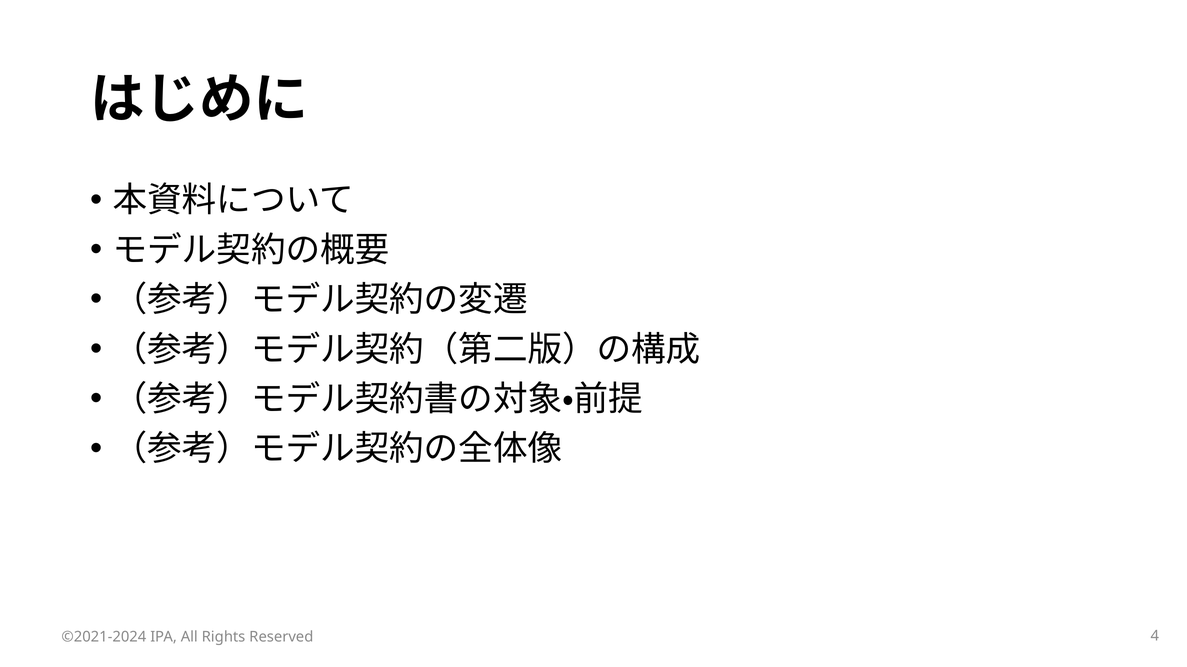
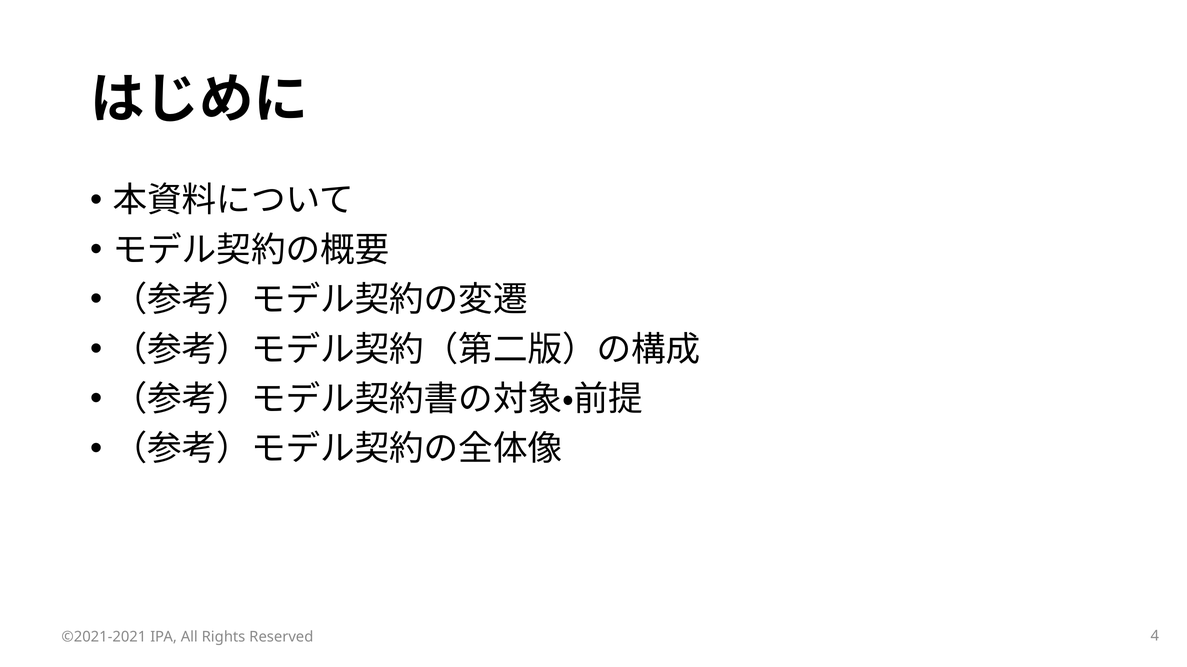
©2021-2024: ©2021-2024 -> ©2021-2021
